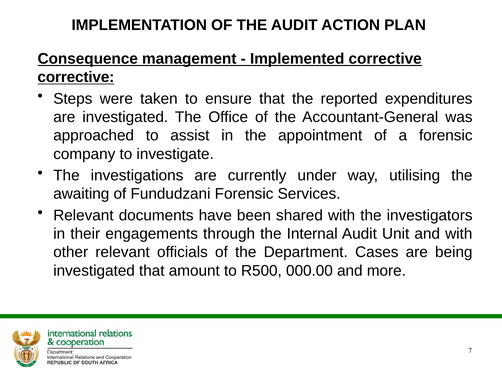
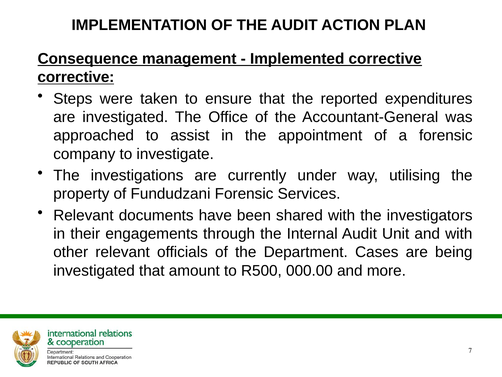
awaiting: awaiting -> property
